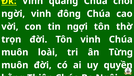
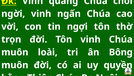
đông: đông -> ngấn
Từng: Từng -> Bông
